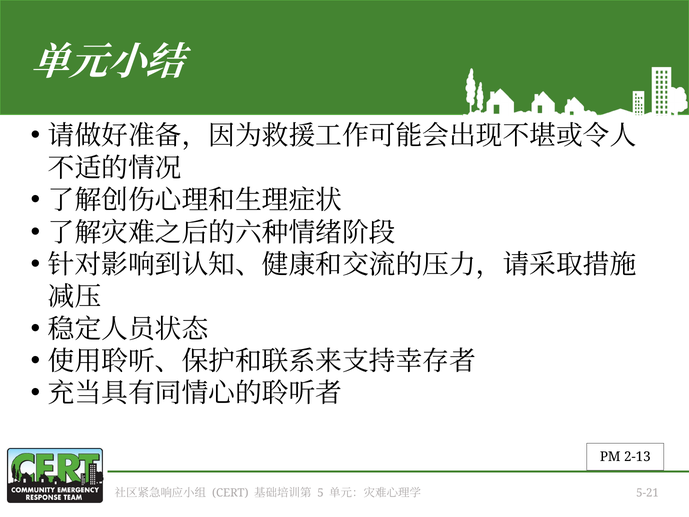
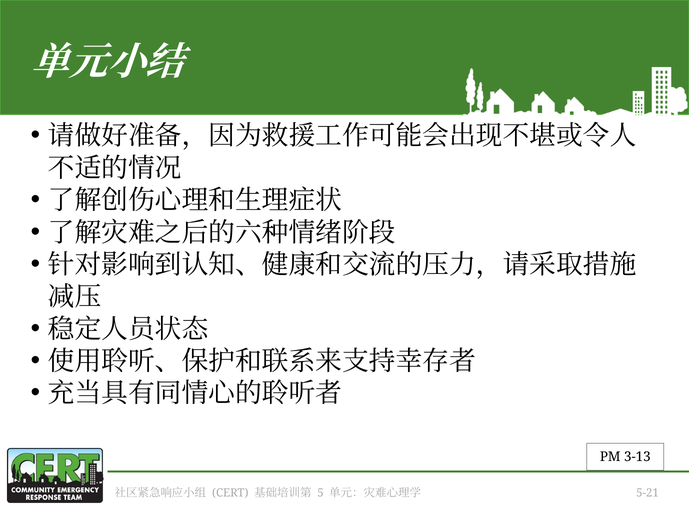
2-13: 2-13 -> 3-13
